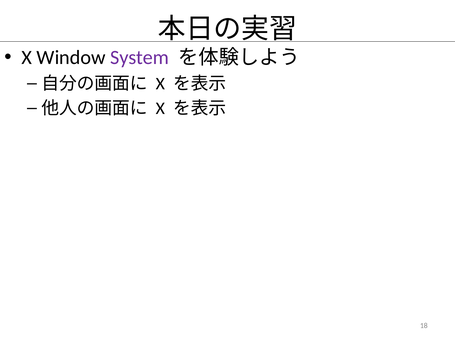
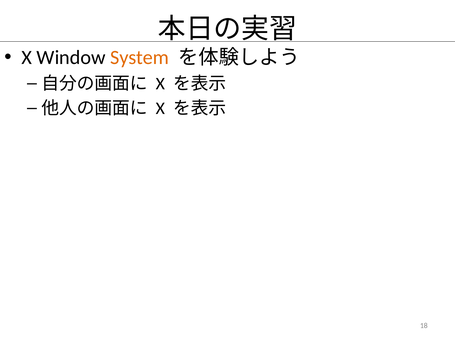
System colour: purple -> orange
